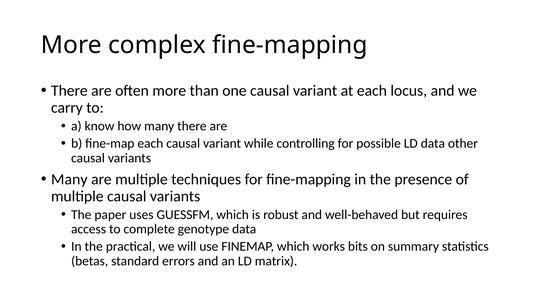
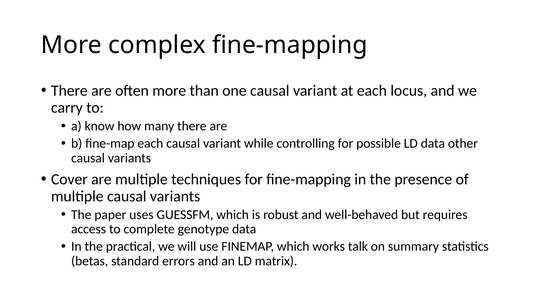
Many at (69, 179): Many -> Cover
bits: bits -> talk
